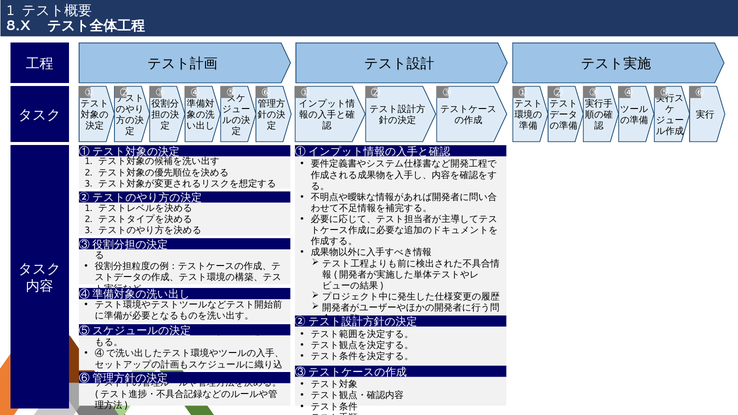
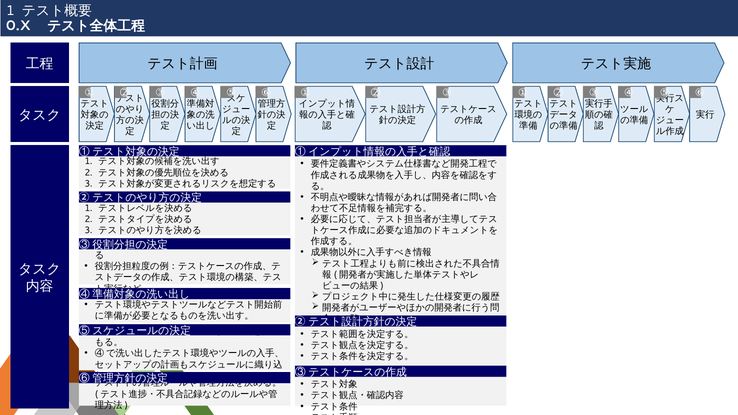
8.X: 8.X -> 0.X
